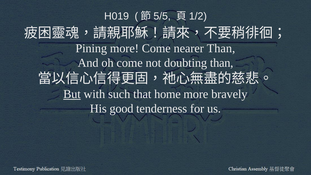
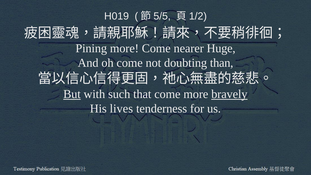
nearer Than: Than -> Huge
that home: home -> come
bravely underline: none -> present
good: good -> lives
